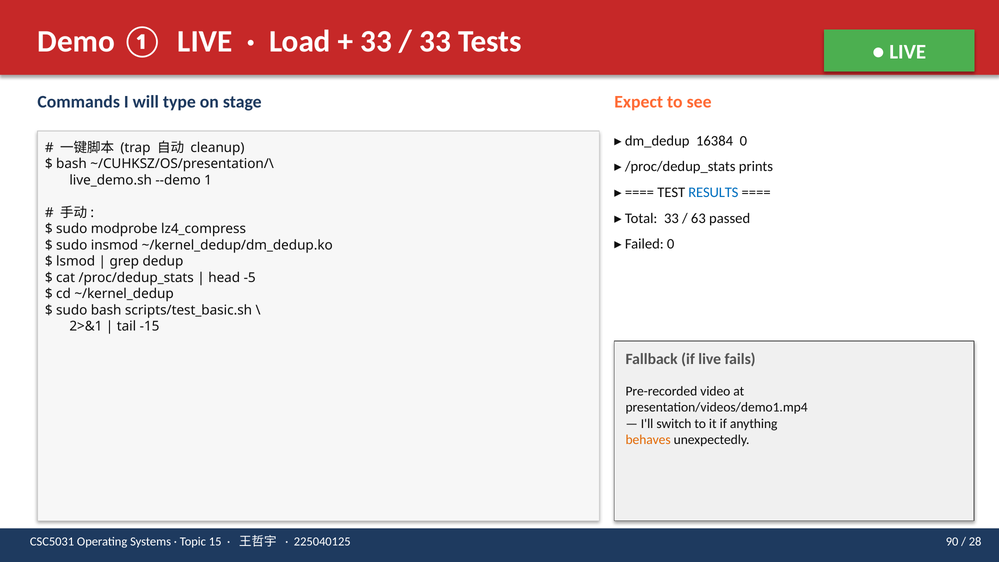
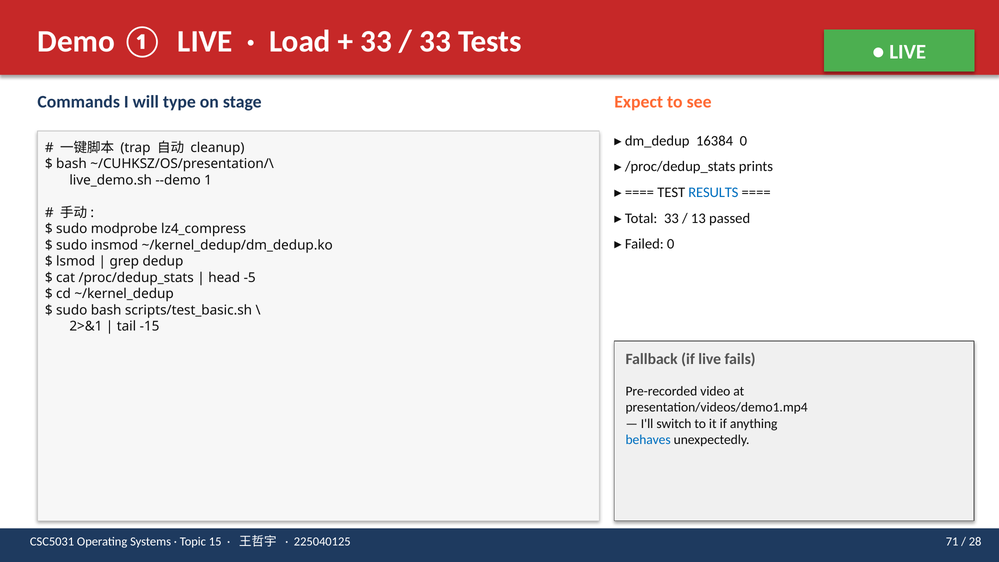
63: 63 -> 13
behaves colour: orange -> blue
90: 90 -> 71
